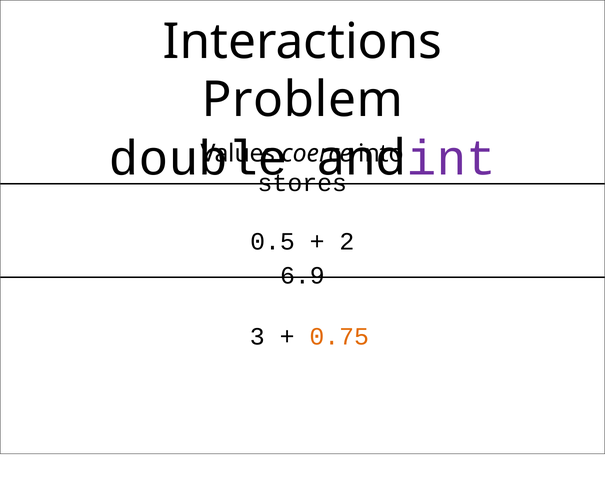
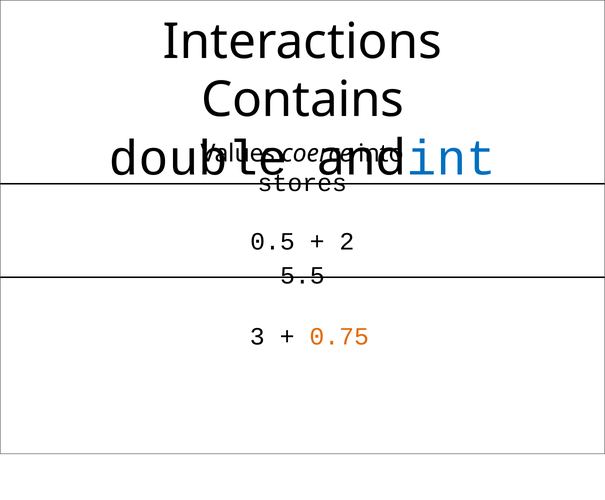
Problem: Problem -> Contains
int colour: purple -> blue
6.9: 6.9 -> 5.5
